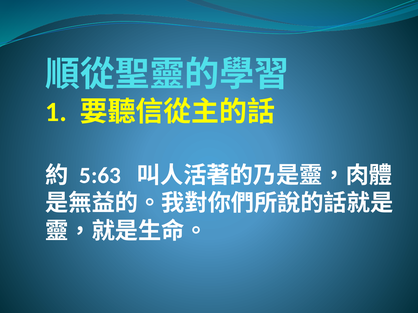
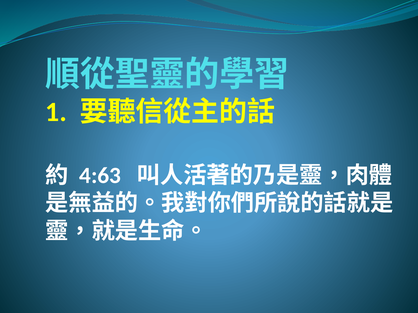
5:63: 5:63 -> 4:63
